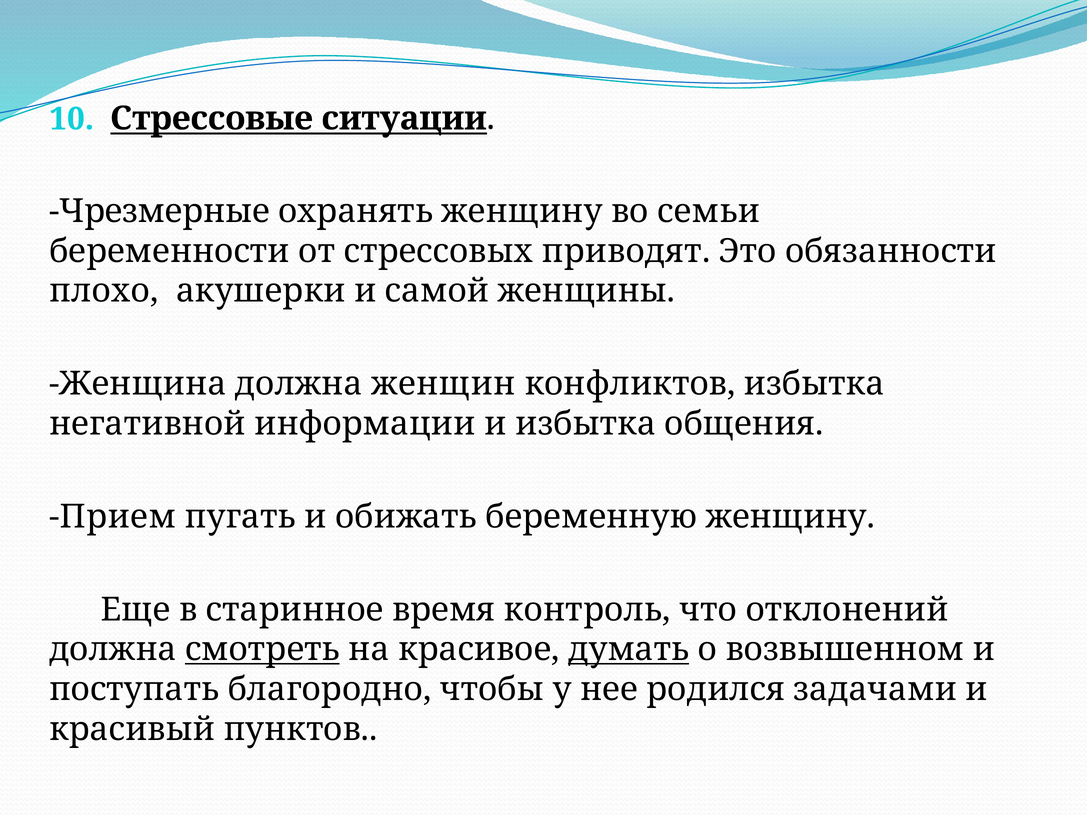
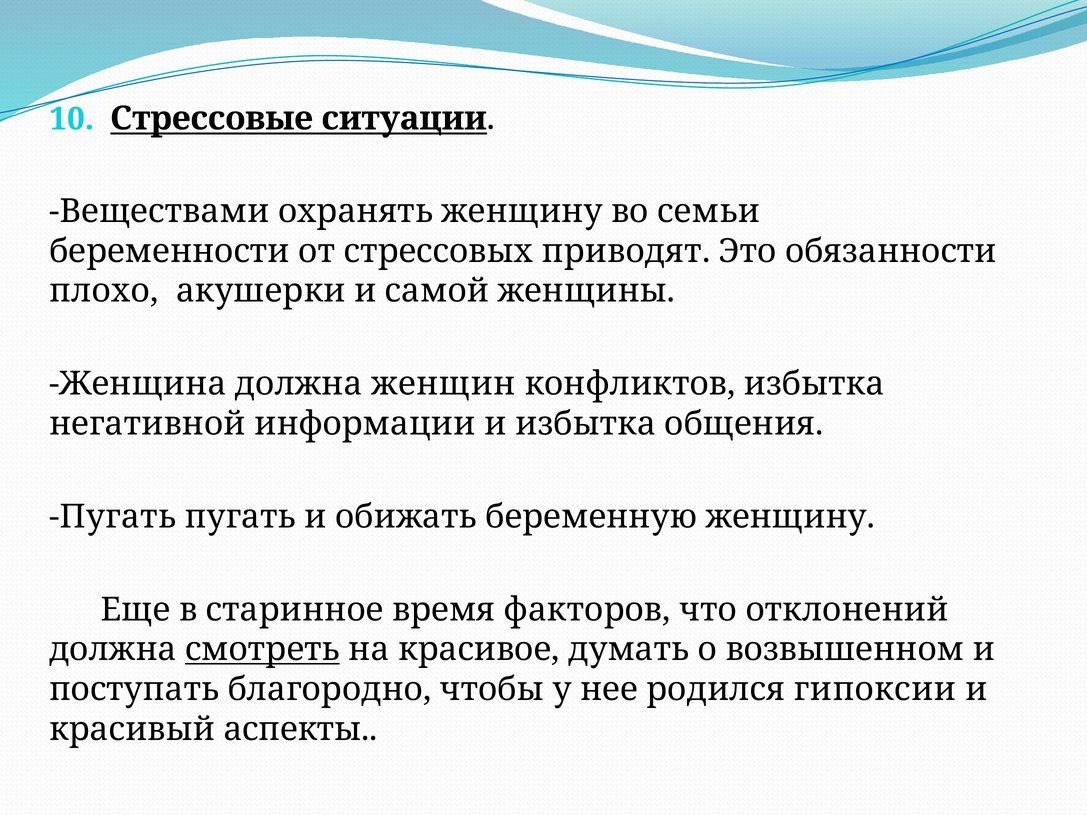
Чрезмерные: Чрезмерные -> Веществами
Прием at (113, 517): Прием -> Пугать
контроль: контроль -> факторов
думать underline: present -> none
задачами: задачами -> гипоксии
пунктов: пунктов -> аспекты
